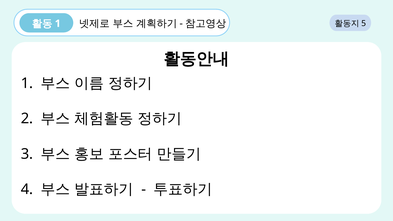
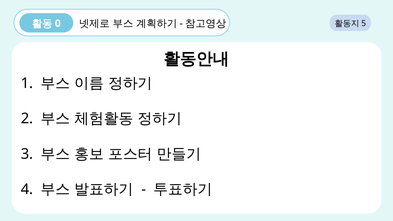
1 at (58, 24): 1 -> 0
